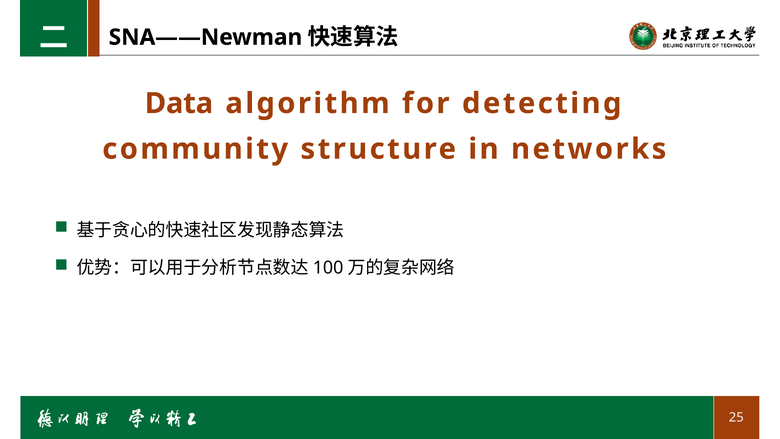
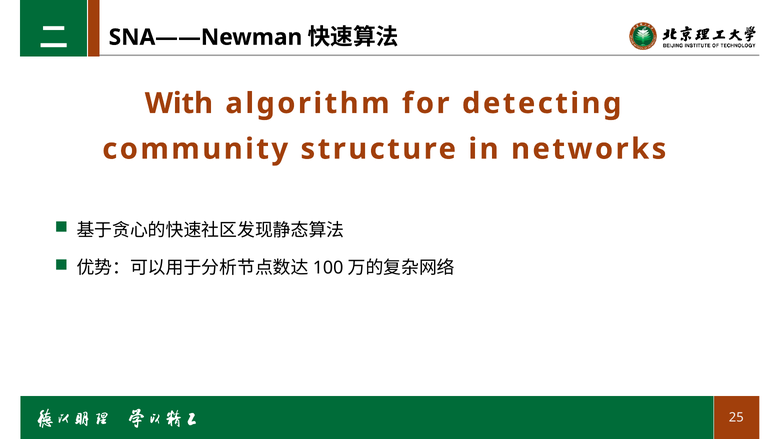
Data: Data -> With
